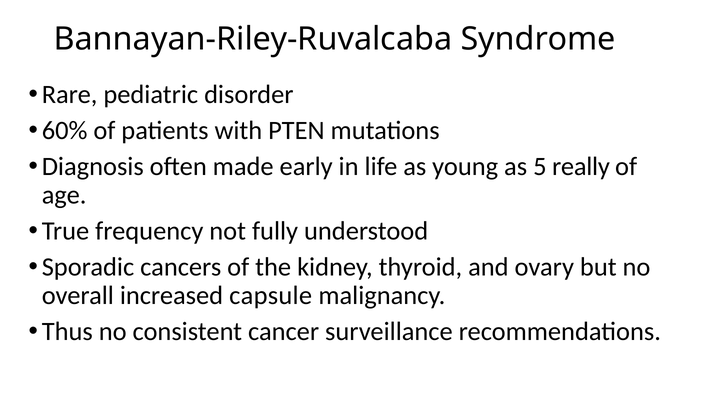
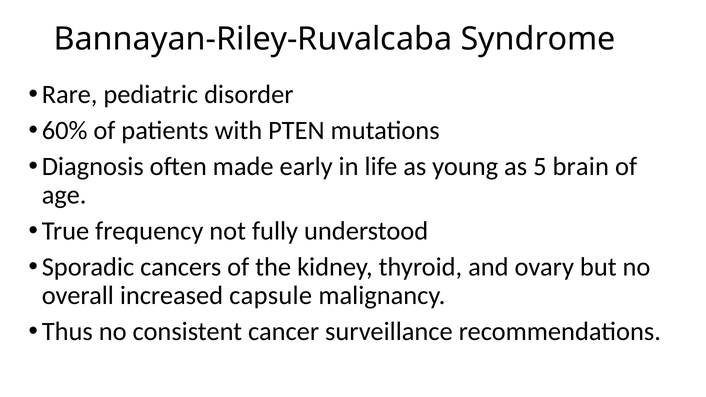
really: really -> brain
